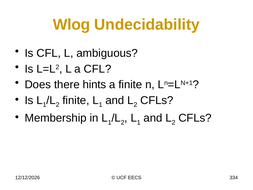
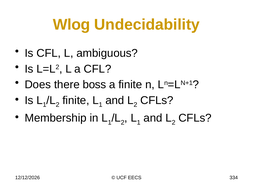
hints: hints -> boss
